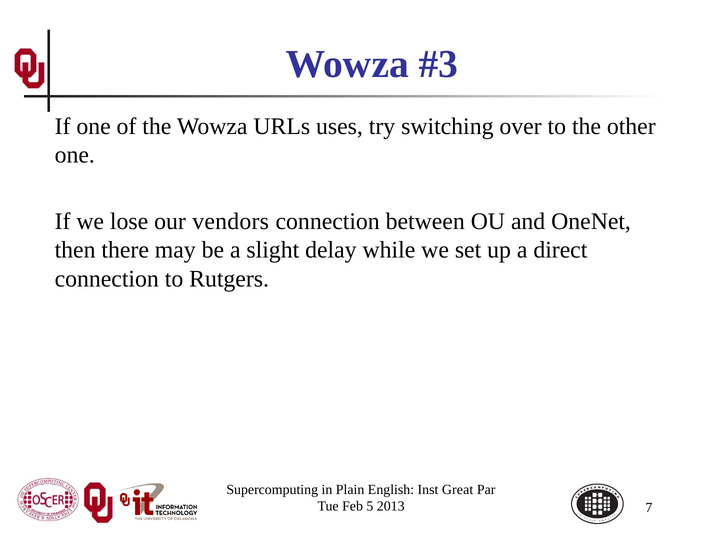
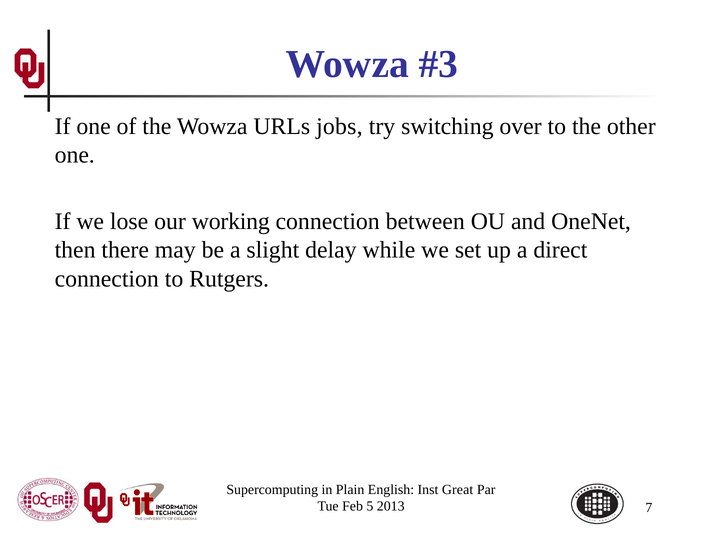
uses: uses -> jobs
vendors: vendors -> working
